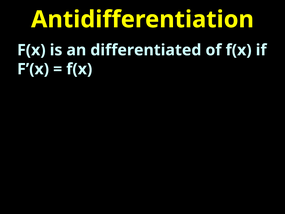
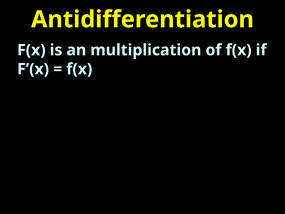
differentiated: differentiated -> multiplication
